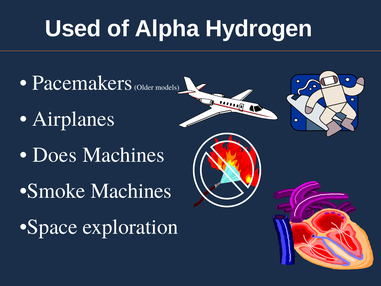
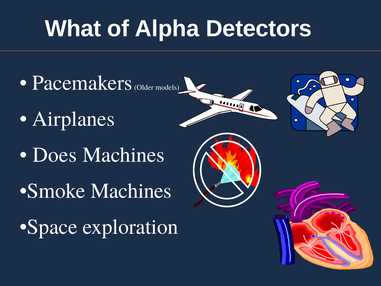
Used: Used -> What
Hydrogen: Hydrogen -> Detectors
